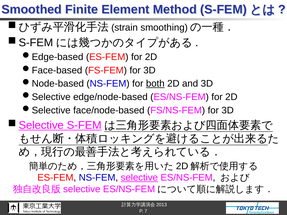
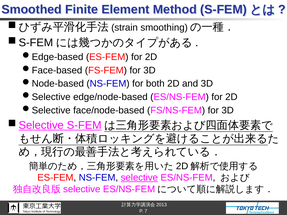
both underline: present -> none
